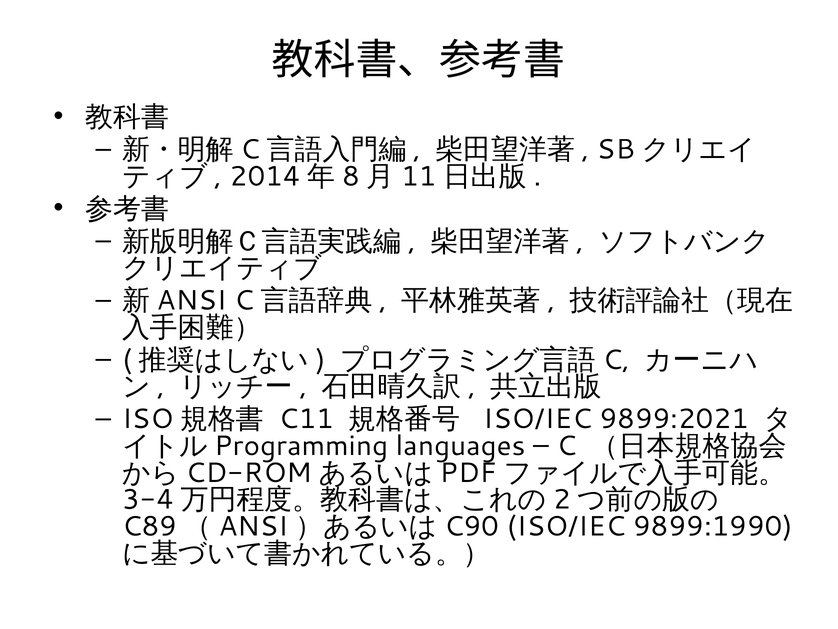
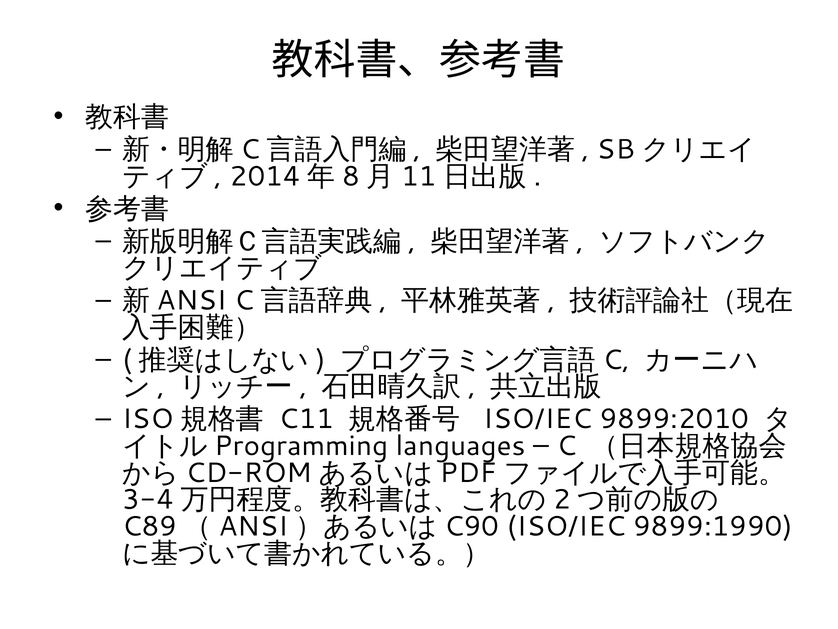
9899:2021: 9899:2021 -> 9899:2010
